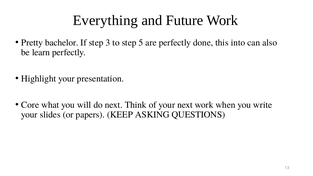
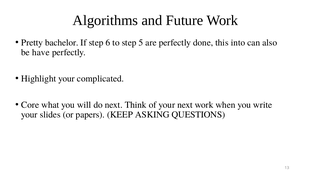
Everything: Everything -> Algorithms
3: 3 -> 6
learn: learn -> have
presentation: presentation -> complicated
